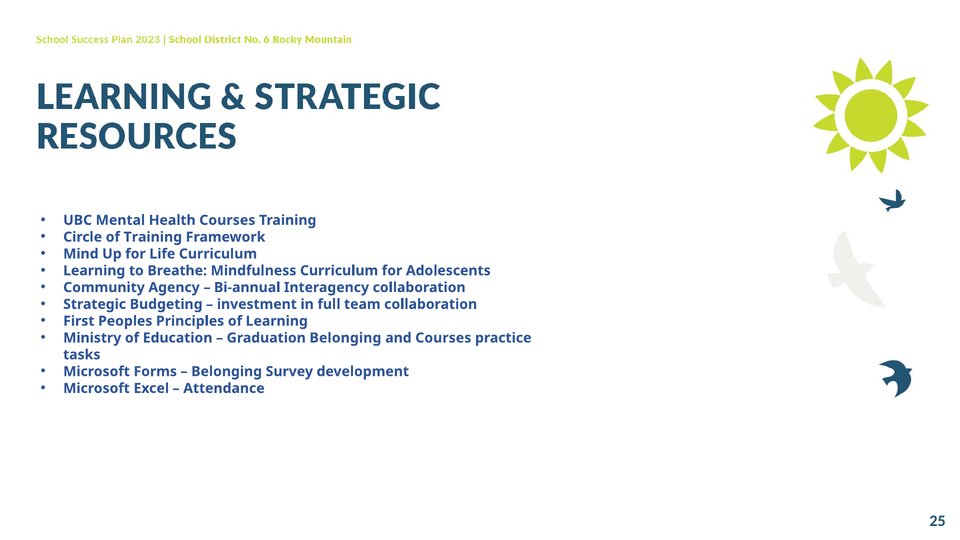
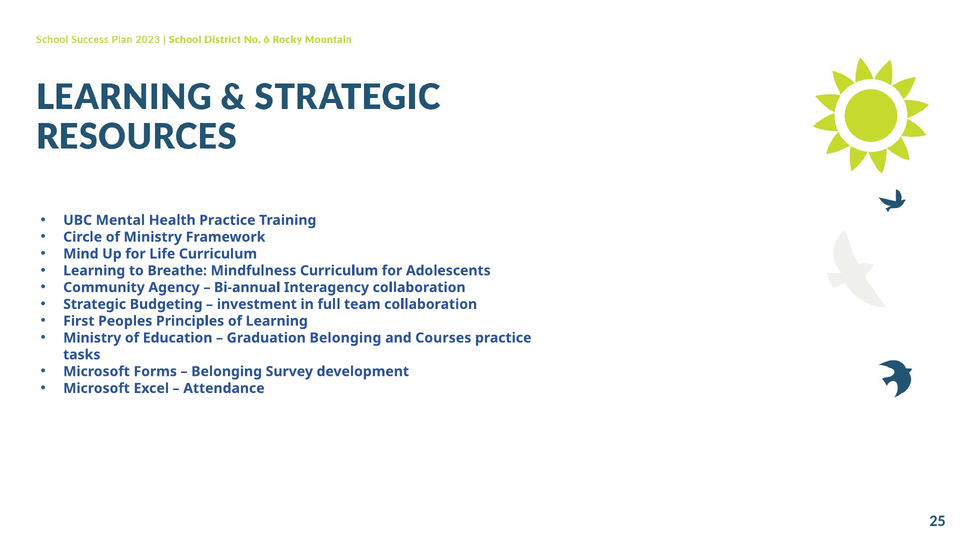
Health Courses: Courses -> Practice
of Training: Training -> Ministry
